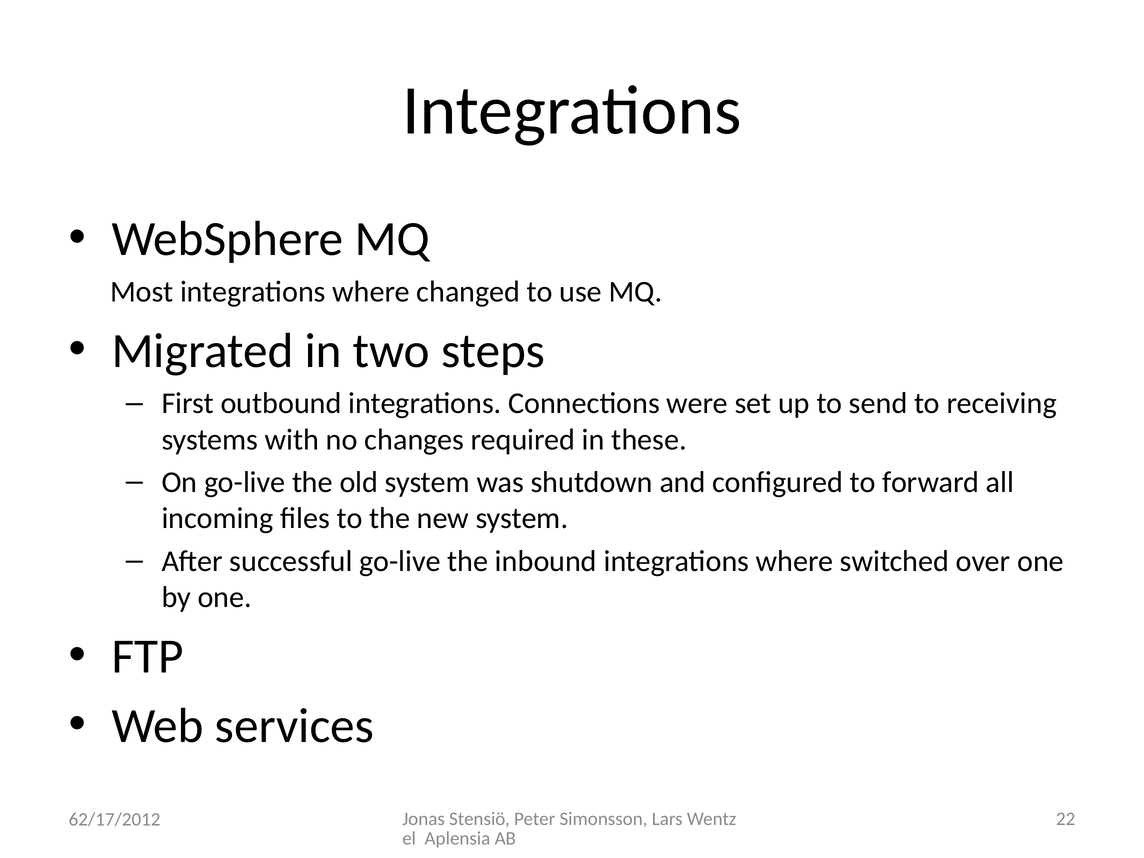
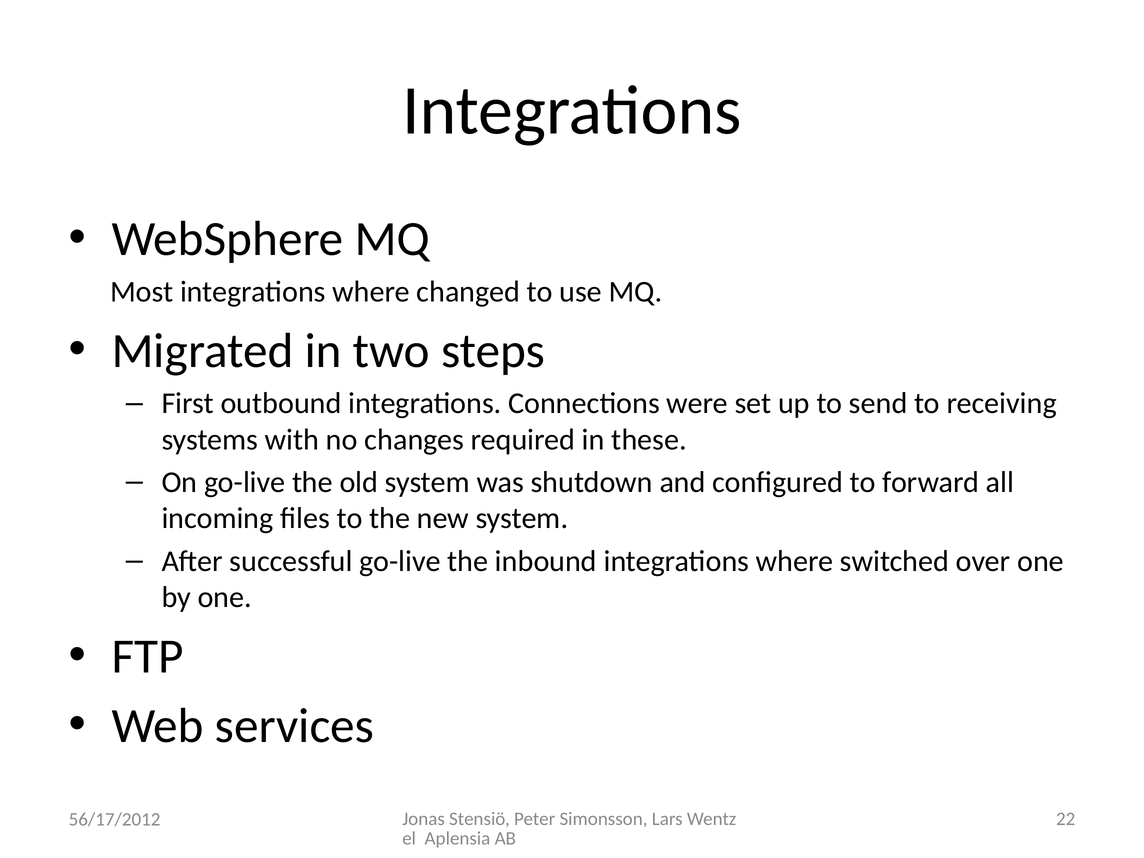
62/17/2012: 62/17/2012 -> 56/17/2012
